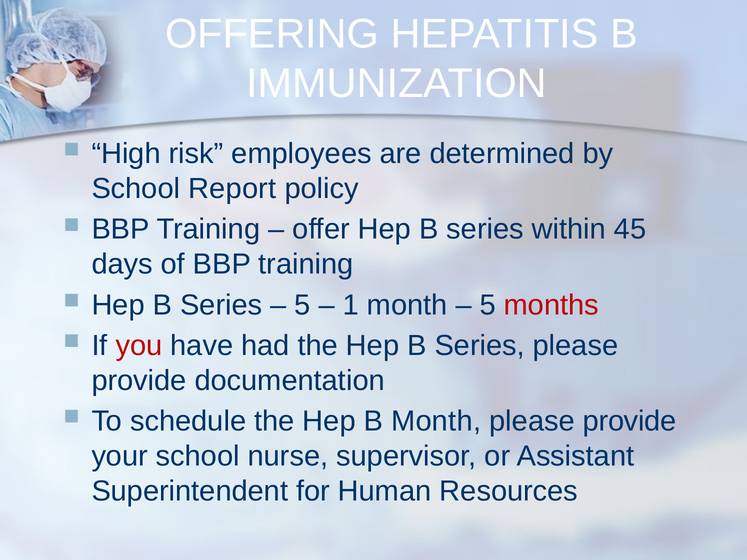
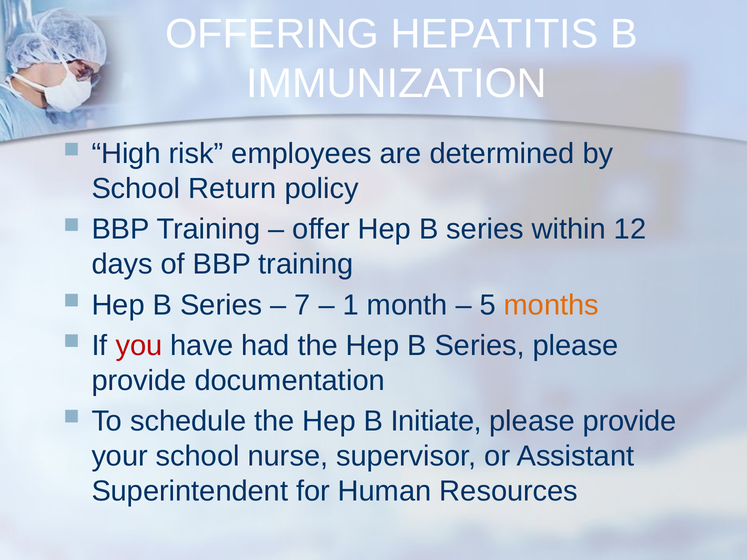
Report: Report -> Return
45: 45 -> 12
5 at (302, 305): 5 -> 7
months colour: red -> orange
B Month: Month -> Initiate
